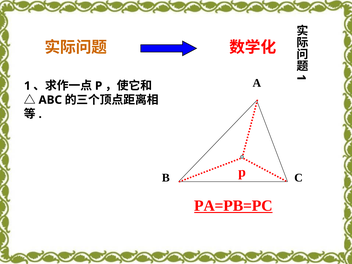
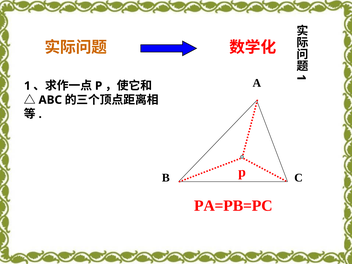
PA=PB=PC underline: present -> none
